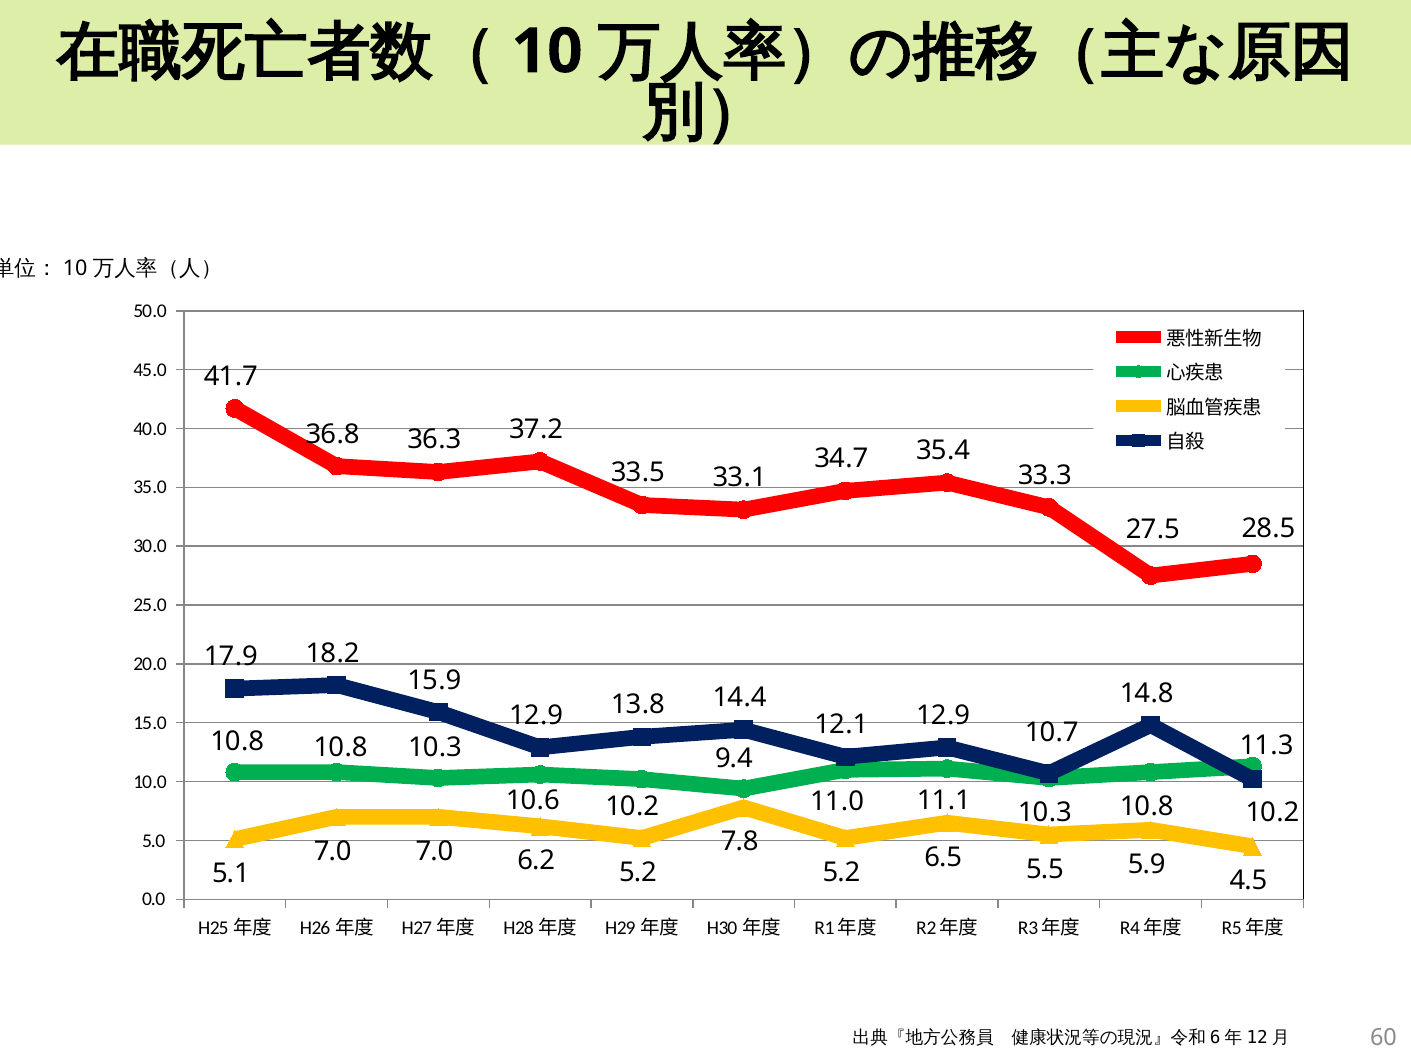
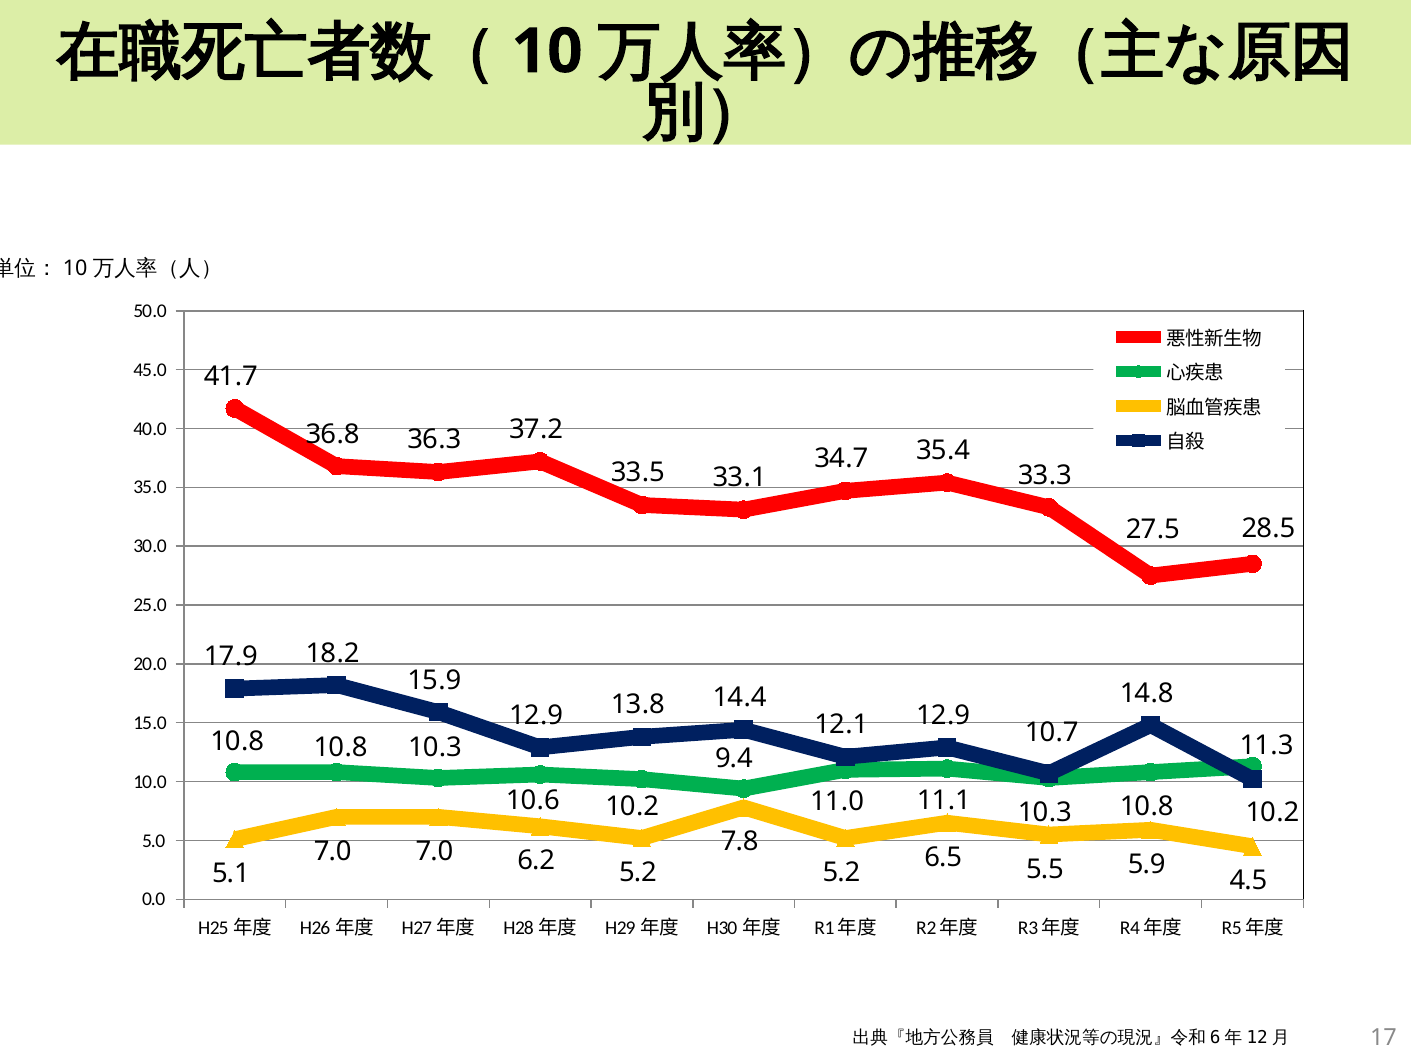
60: 60 -> 17
